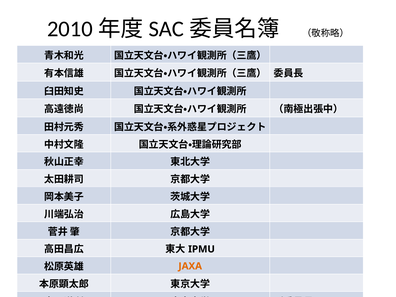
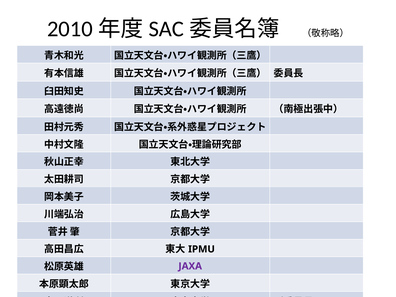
JAXA colour: orange -> purple
